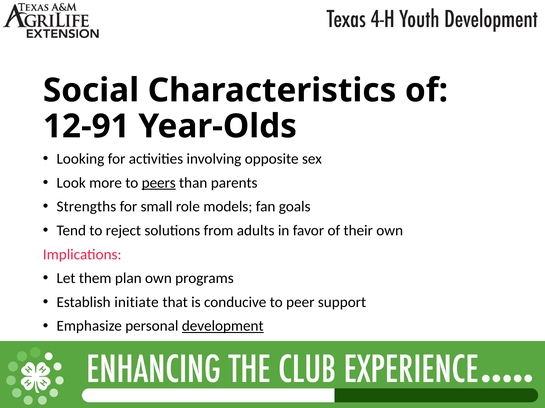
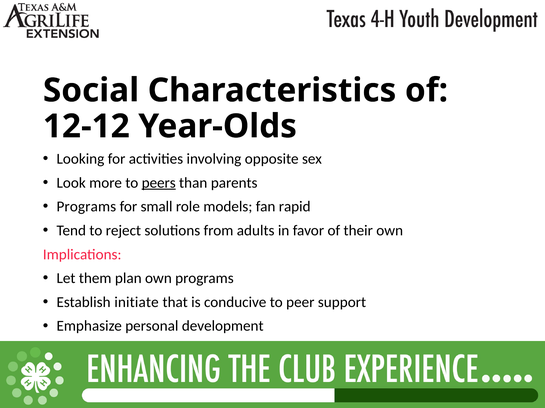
12-91: 12-91 -> 12-12
Strengths at (86, 207): Strengths -> Programs
goals: goals -> rapid
development underline: present -> none
